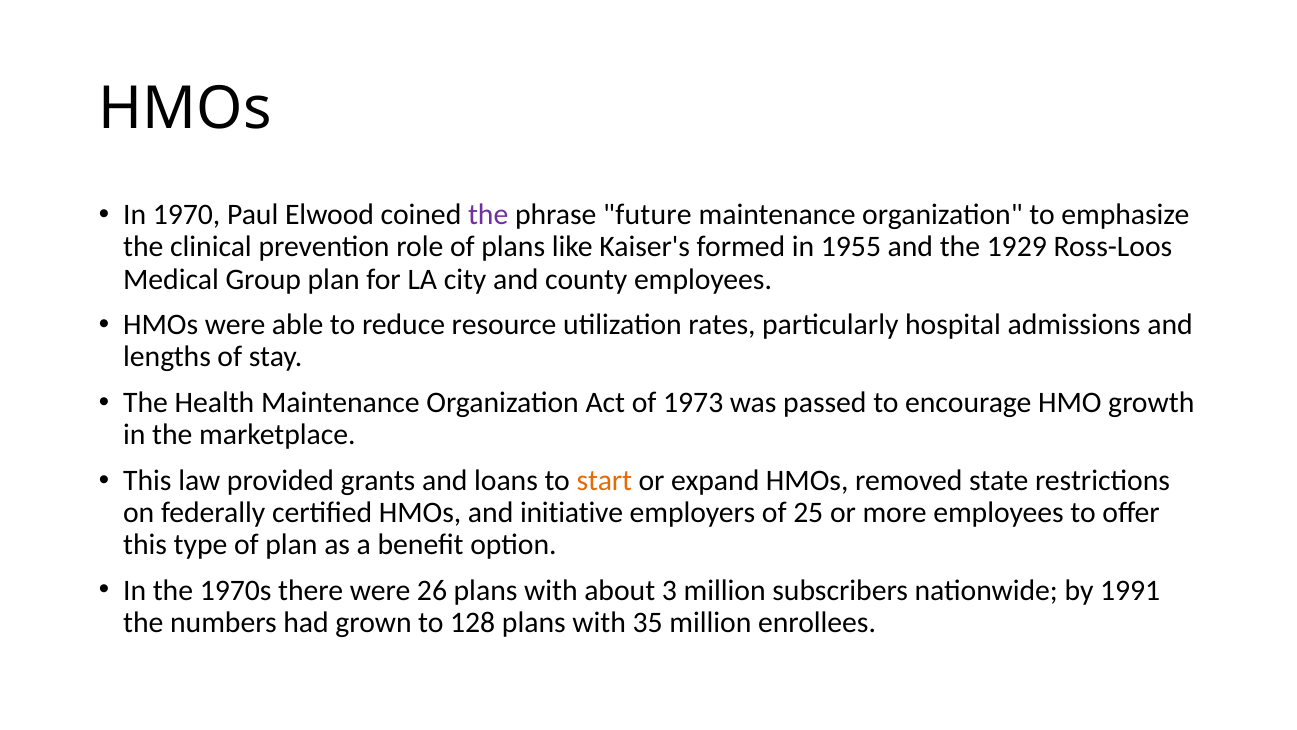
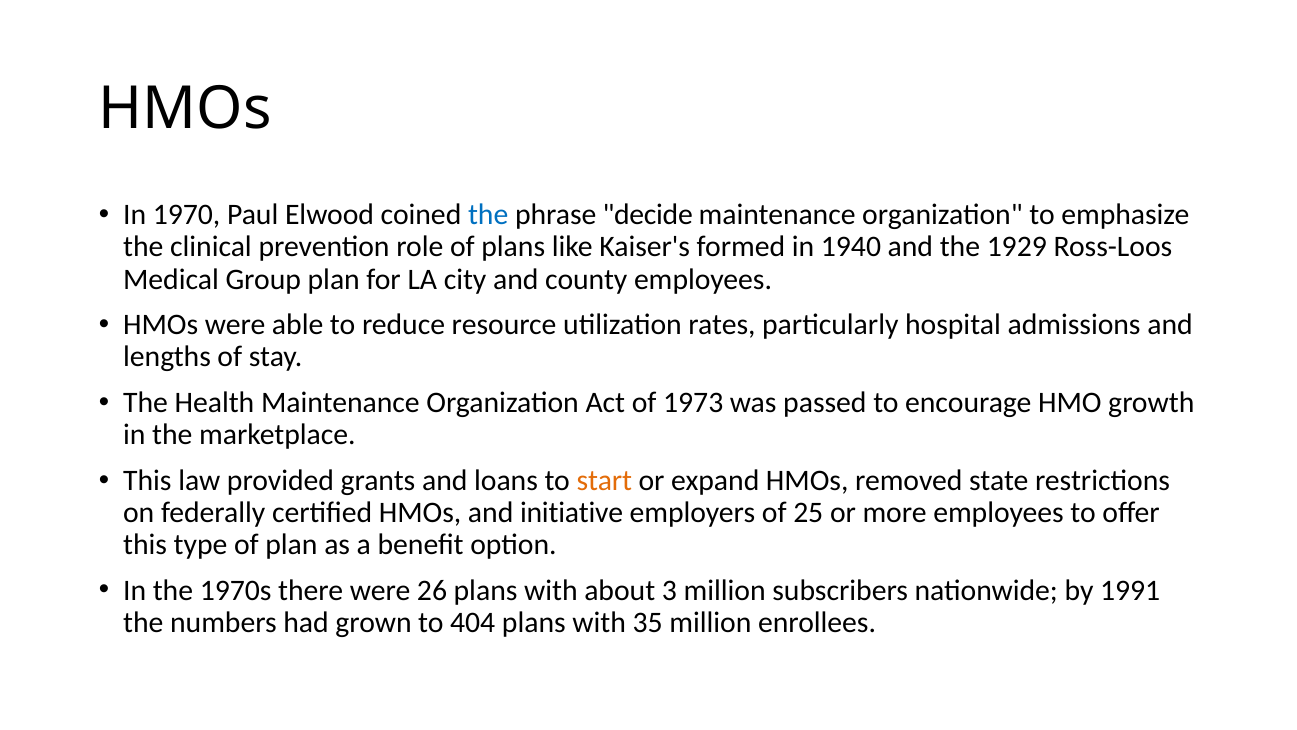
the at (488, 215) colour: purple -> blue
future: future -> decide
1955: 1955 -> 1940
128: 128 -> 404
